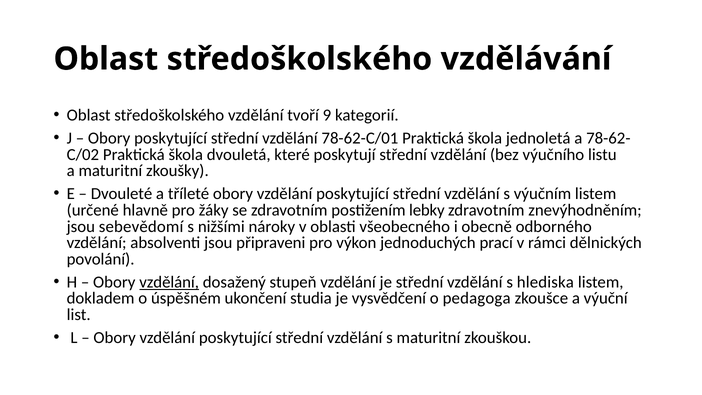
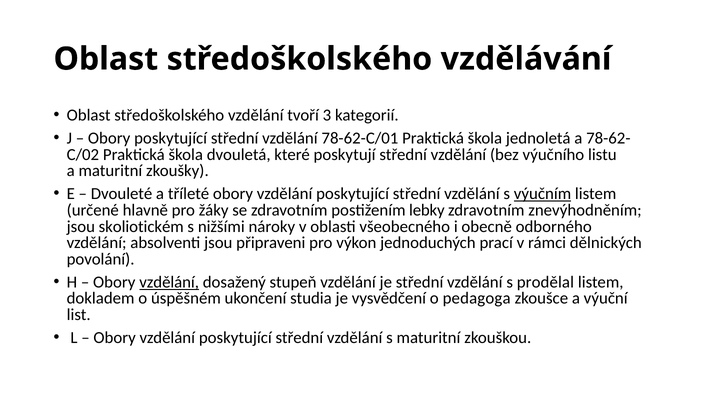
9: 9 -> 3
výučním underline: none -> present
sebevědomí: sebevědomí -> skoliotickém
hlediska: hlediska -> prodělal
